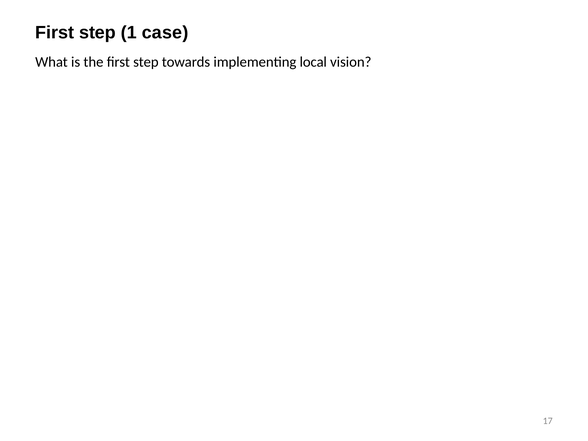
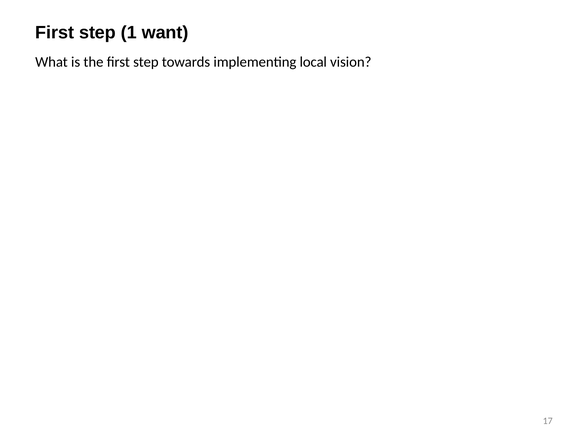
case: case -> want
